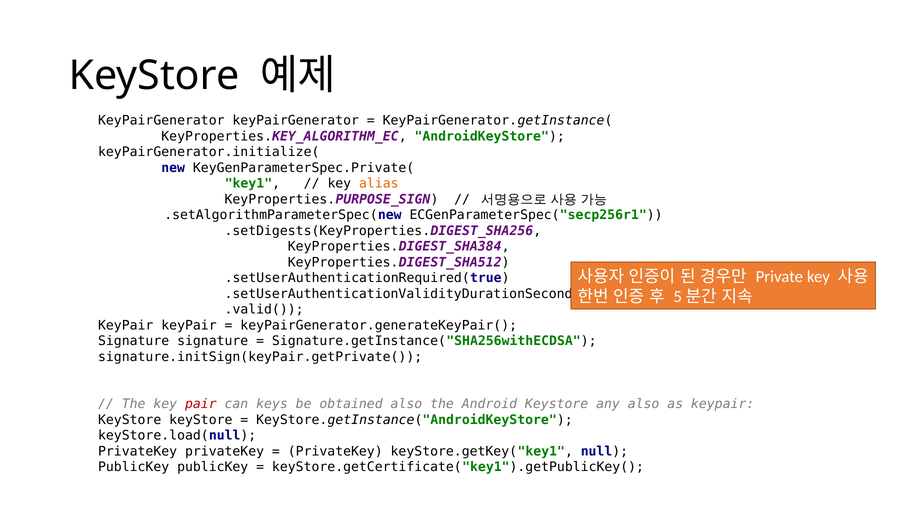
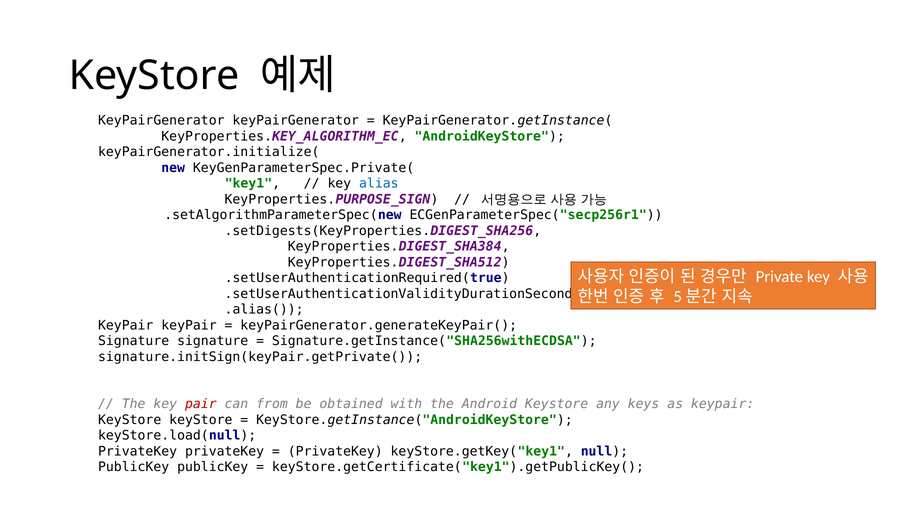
alias colour: orange -> blue
.valid(: .valid( -> .alias(
keys: keys -> from
obtained also: also -> with
any also: also -> keys
